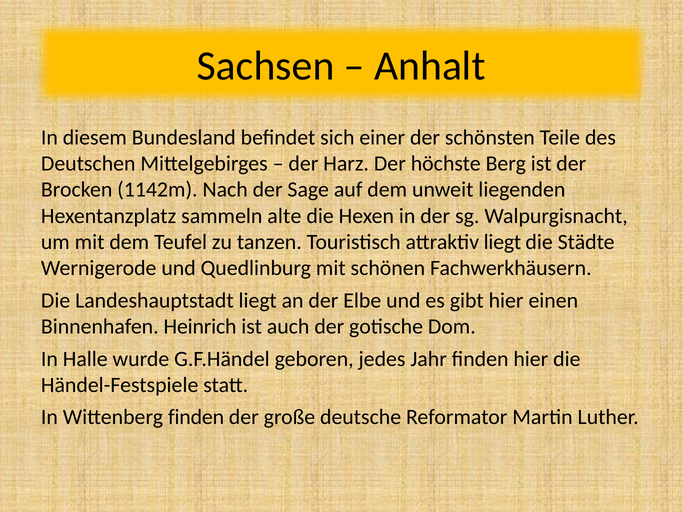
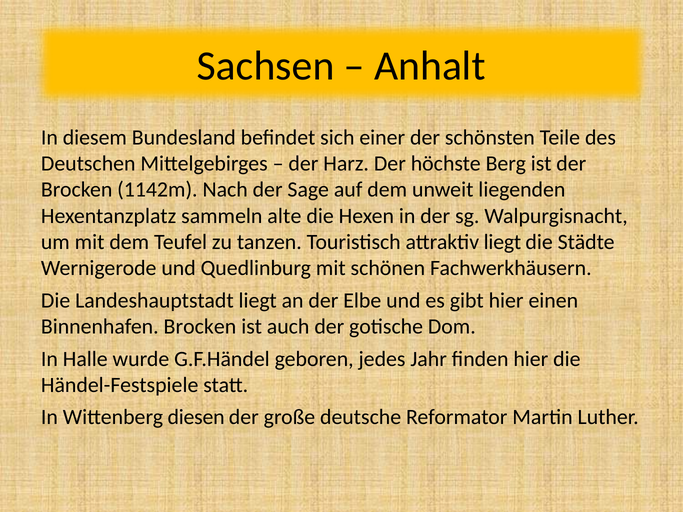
Binnenhafen Heinrich: Heinrich -> Brocken
Wittenberg finden: finden -> diesen
